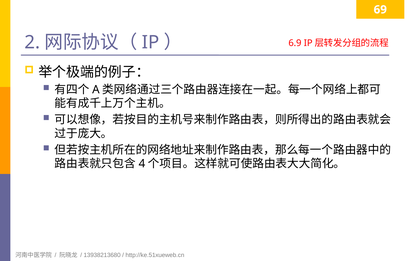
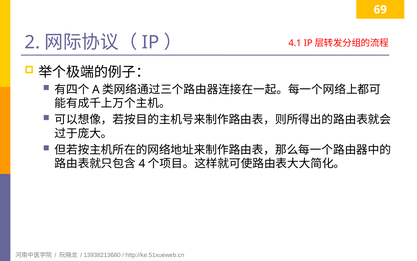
6.9: 6.9 -> 4.1
